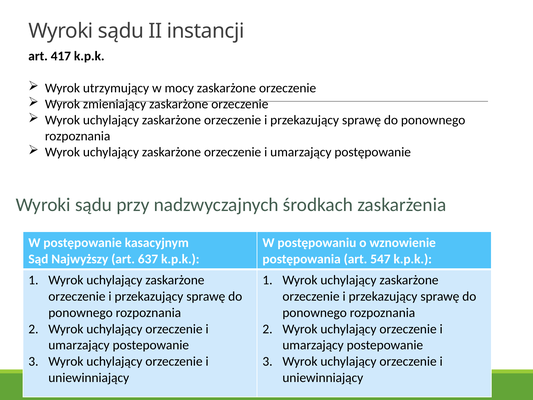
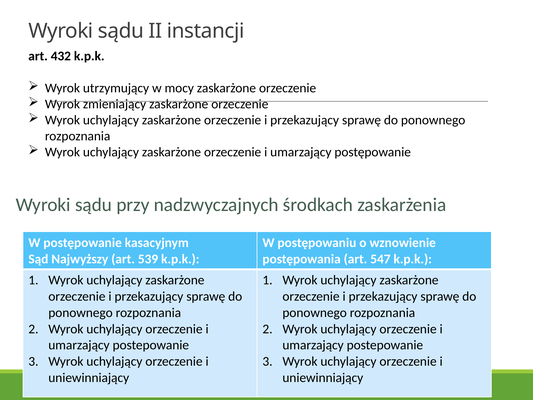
417: 417 -> 432
637: 637 -> 539
